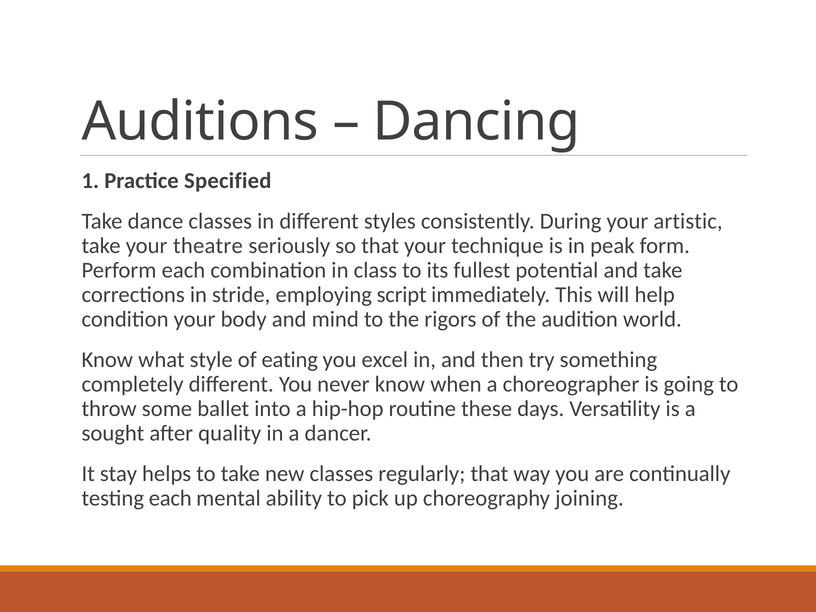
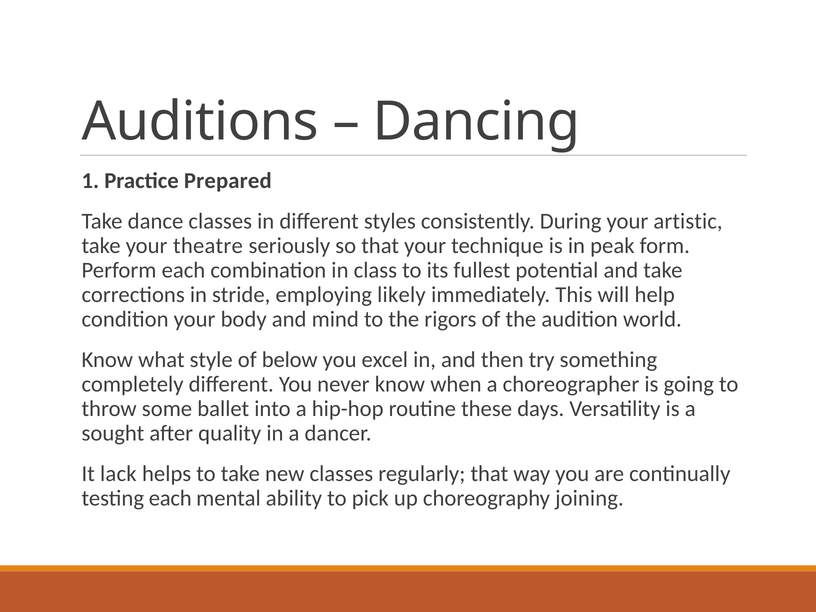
Specified: Specified -> Prepared
script: script -> likely
eating: eating -> below
stay: stay -> lack
